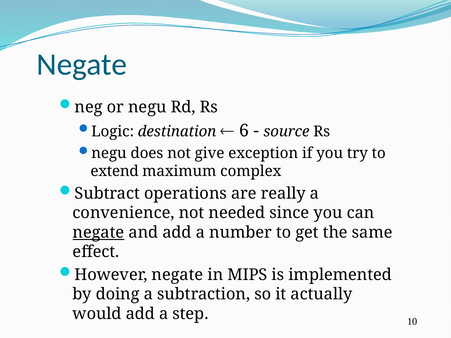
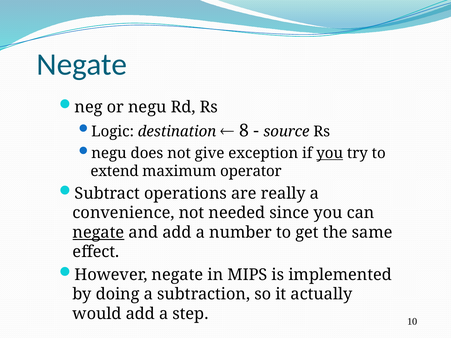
6: 6 -> 8
you at (330, 153) underline: none -> present
complex: complex -> operator
